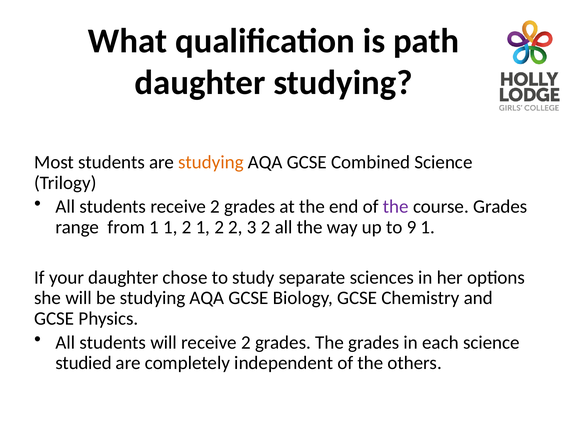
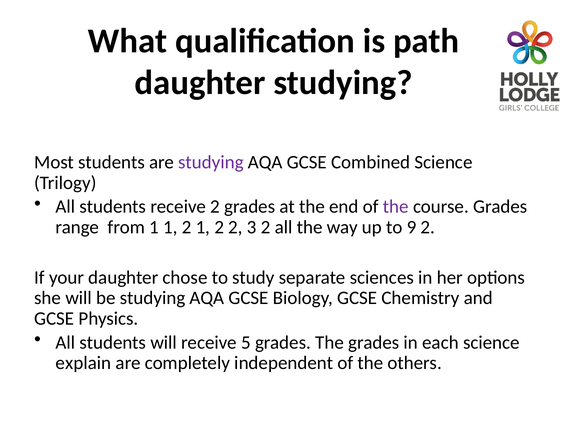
studying at (211, 162) colour: orange -> purple
9 1: 1 -> 2
will receive 2: 2 -> 5
studied: studied -> explain
